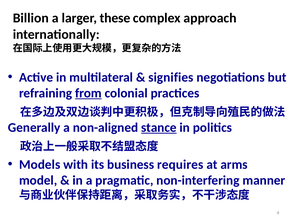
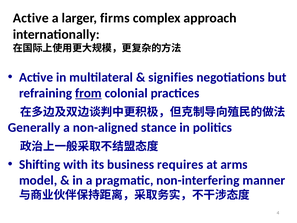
Billion at (31, 18): Billion -> Active
these: these -> firms
stance underline: present -> none
Models: Models -> Shifting
